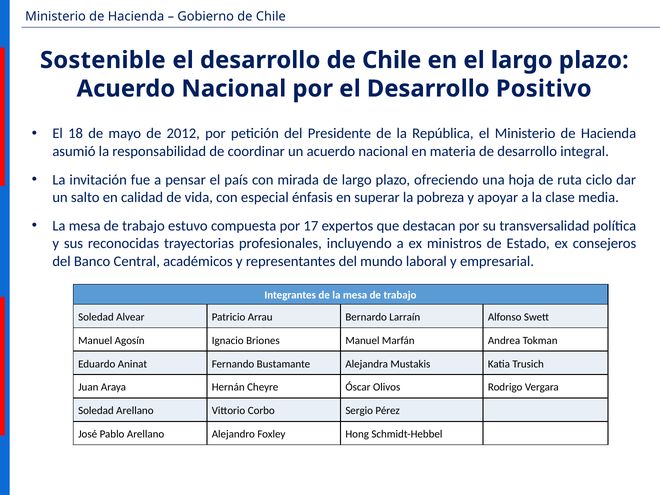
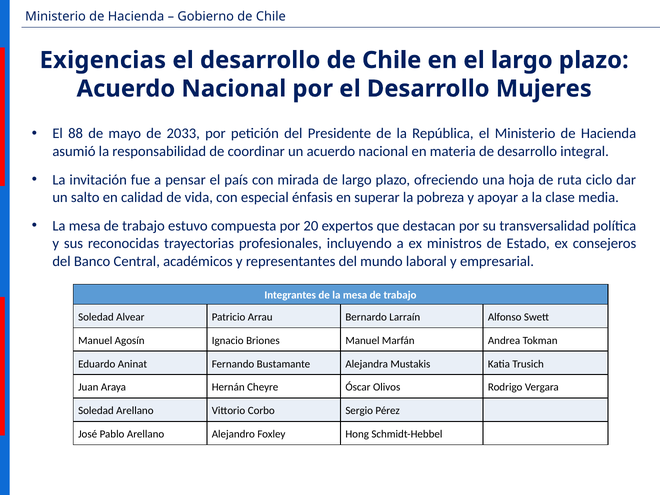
Sostenible: Sostenible -> Exigencias
Positivo: Positivo -> Mujeres
18: 18 -> 88
2012: 2012 -> 2033
17: 17 -> 20
